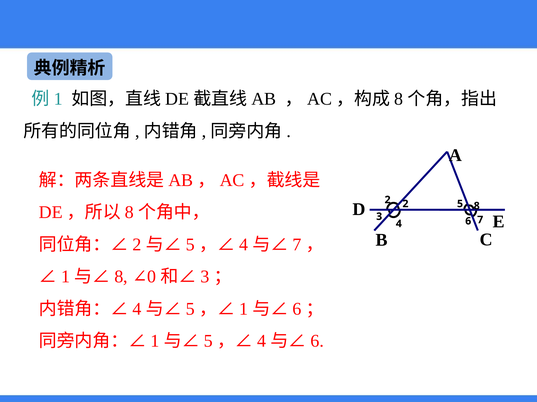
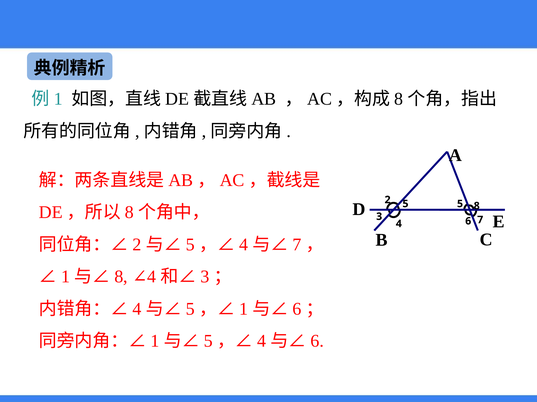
2 2: 2 -> 5
0 at (152, 277): 0 -> 4
